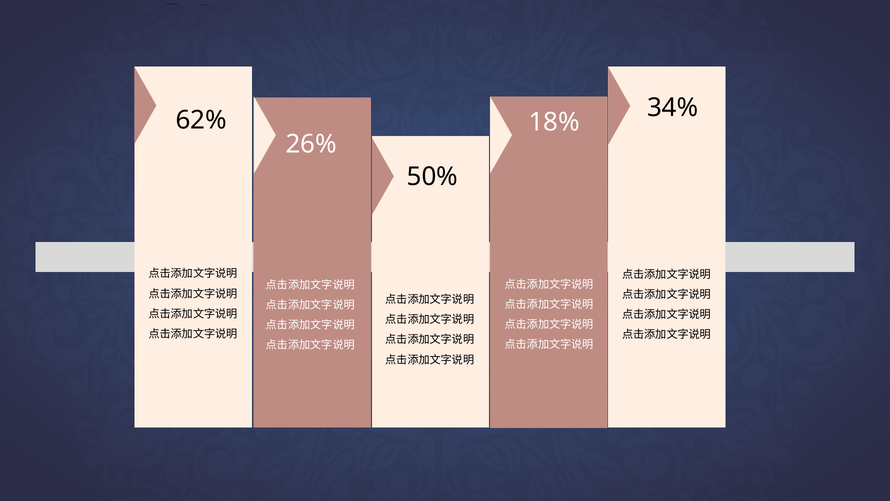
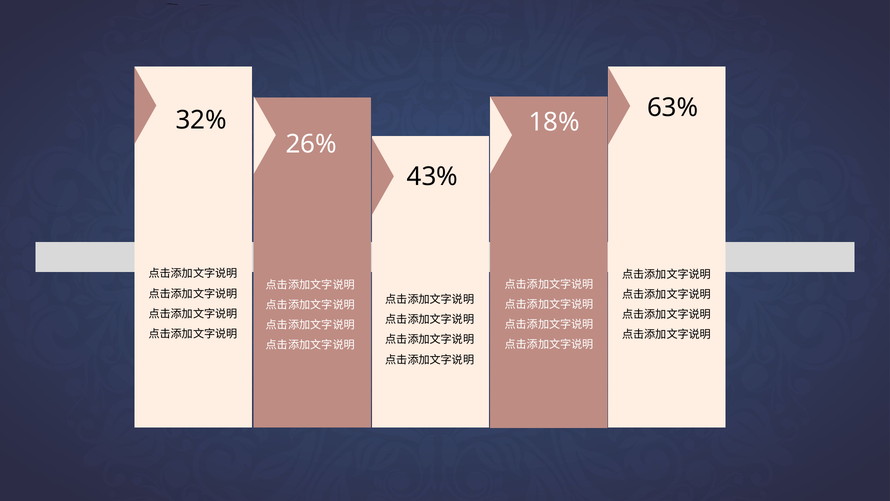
34%: 34% -> 63%
62%: 62% -> 32%
50%: 50% -> 43%
